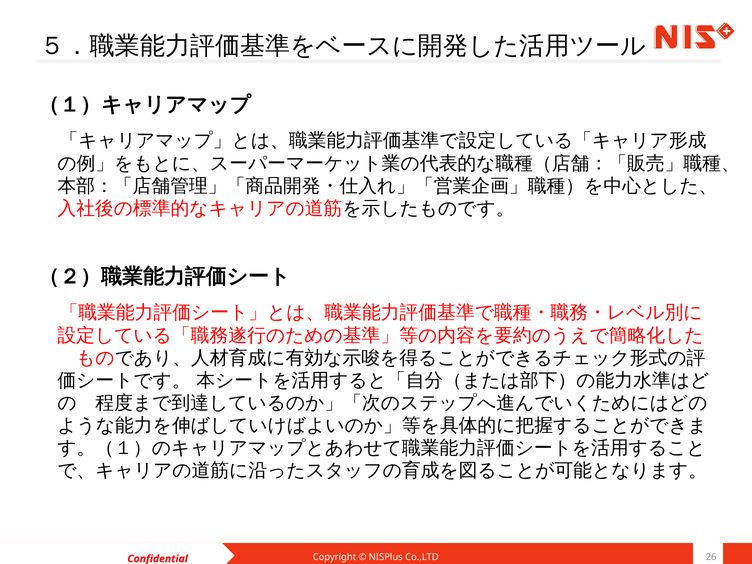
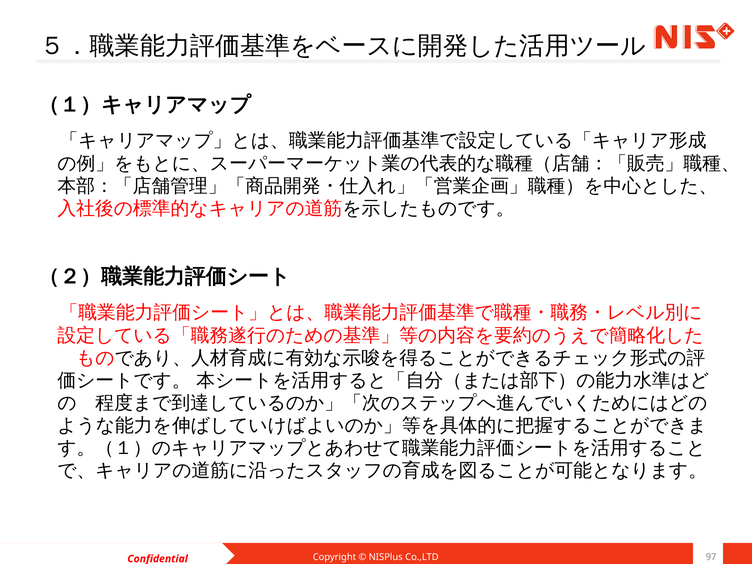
26: 26 -> 97
